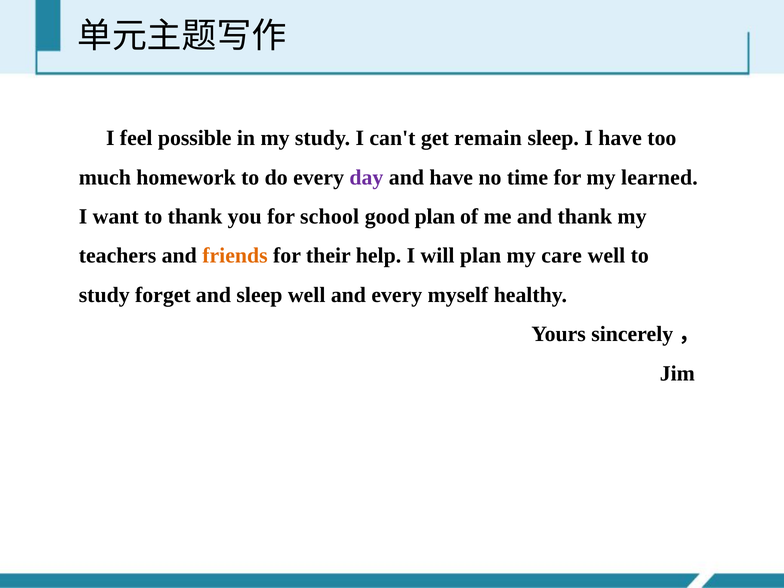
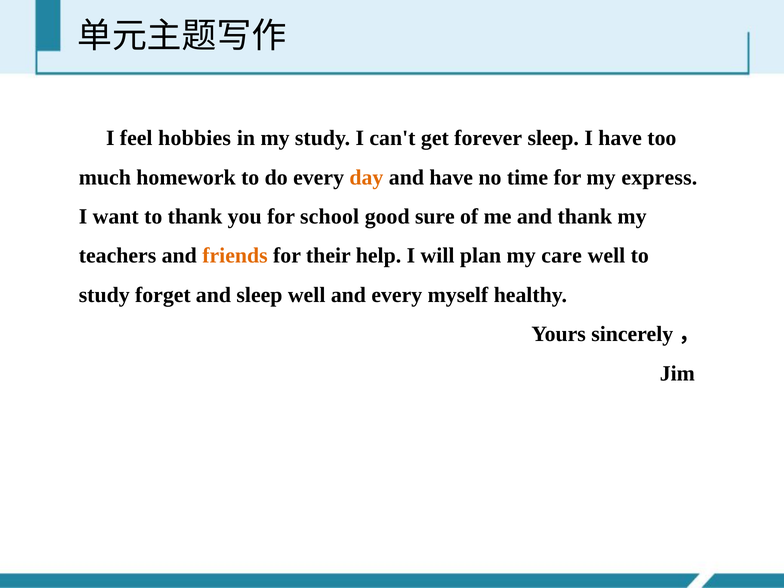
possible: possible -> hobbies
remain: remain -> forever
day colour: purple -> orange
learned: learned -> express
good plan: plan -> sure
